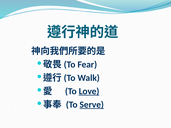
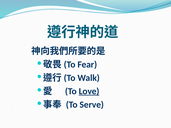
Serve underline: present -> none
